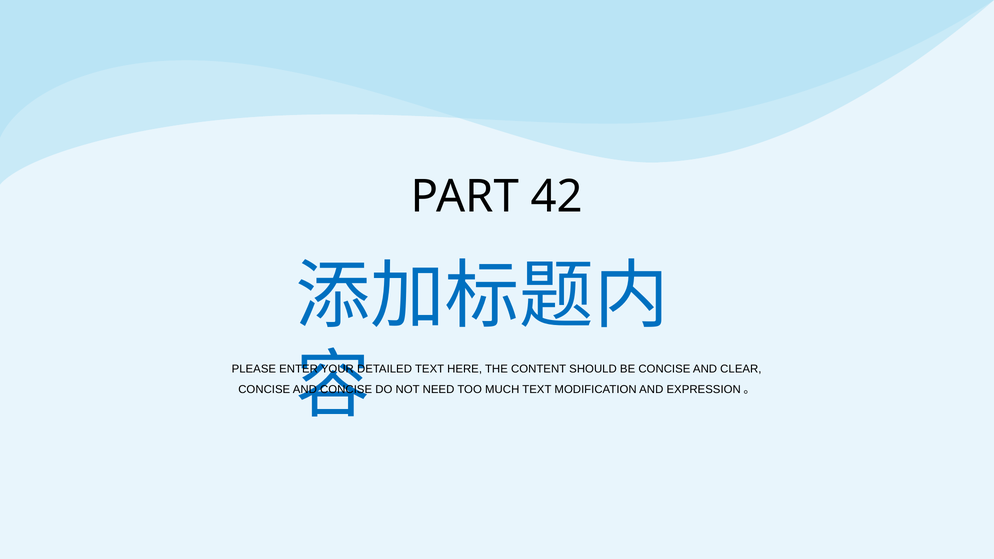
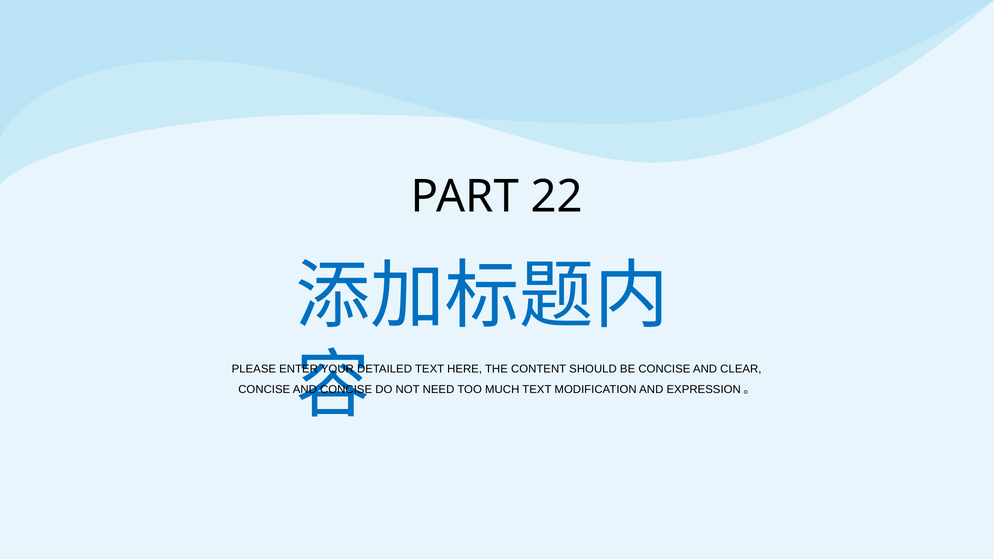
42: 42 -> 22
